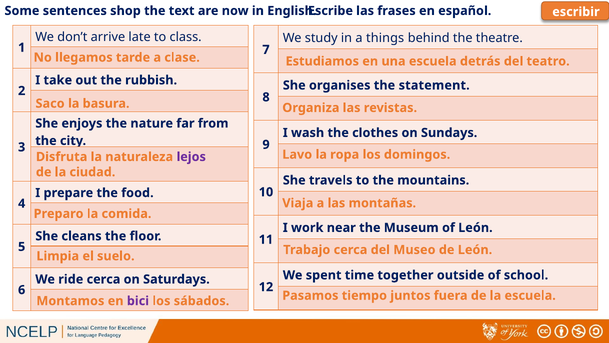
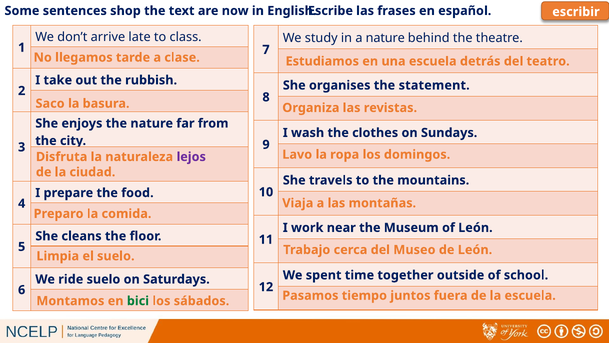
a things: things -> nature
ride cerca: cerca -> suelo
bici colour: purple -> green
